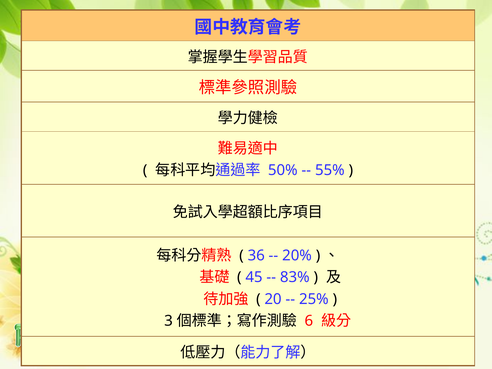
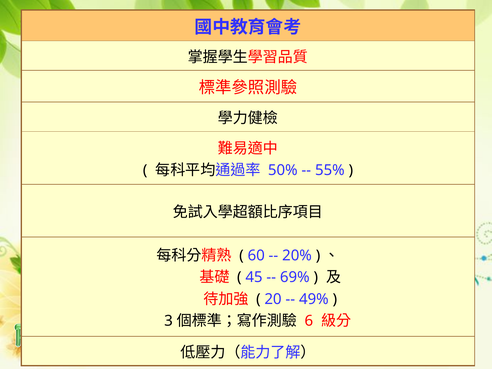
36: 36 -> 60
83%: 83% -> 69%
25%: 25% -> 49%
